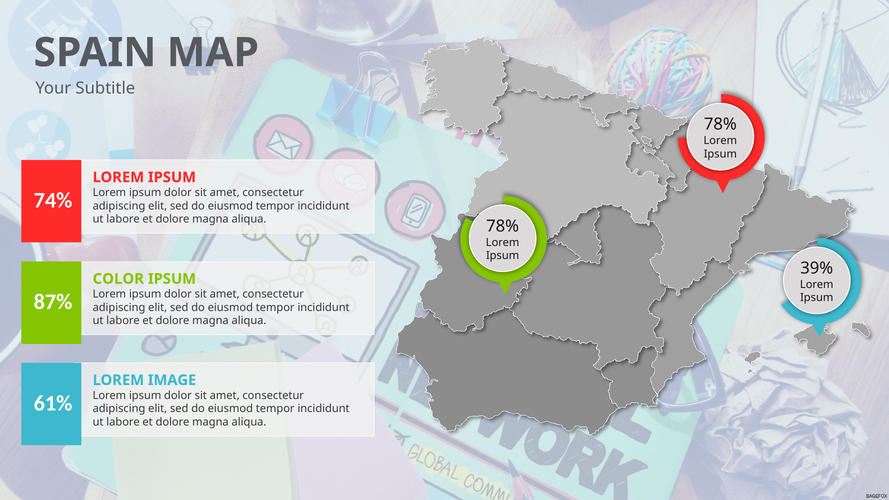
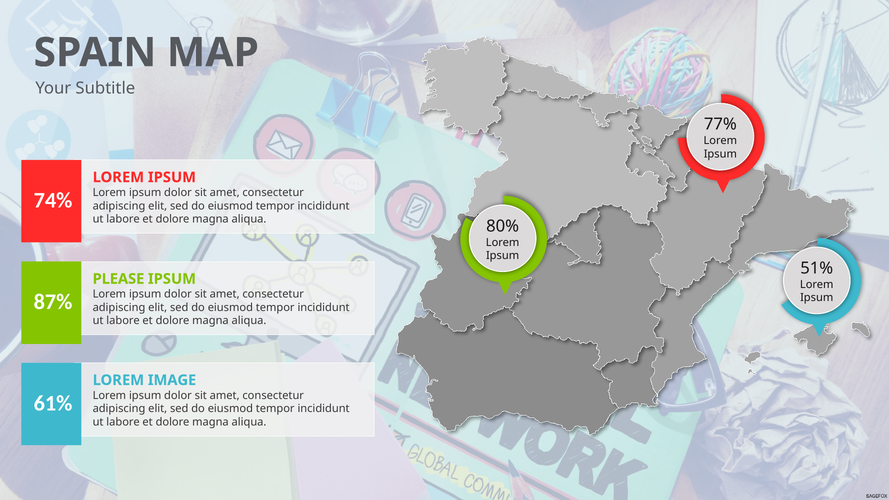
78% at (720, 124): 78% -> 77%
78% at (503, 226): 78% -> 80%
39%: 39% -> 51%
COLOR: COLOR -> PLEASE
